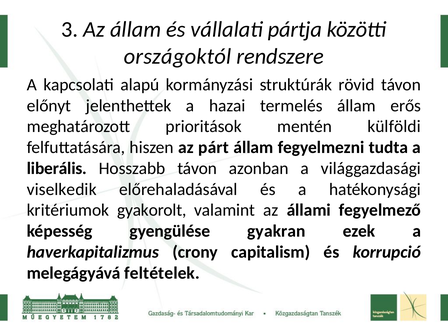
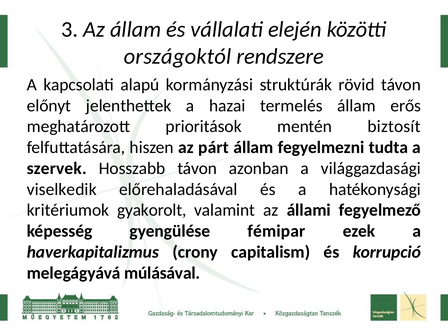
pártja: pártja -> elején
külföldi: külföldi -> biztosít
liberális: liberális -> szervek
gyakran: gyakran -> fémipar
feltételek: feltételek -> múlásával
